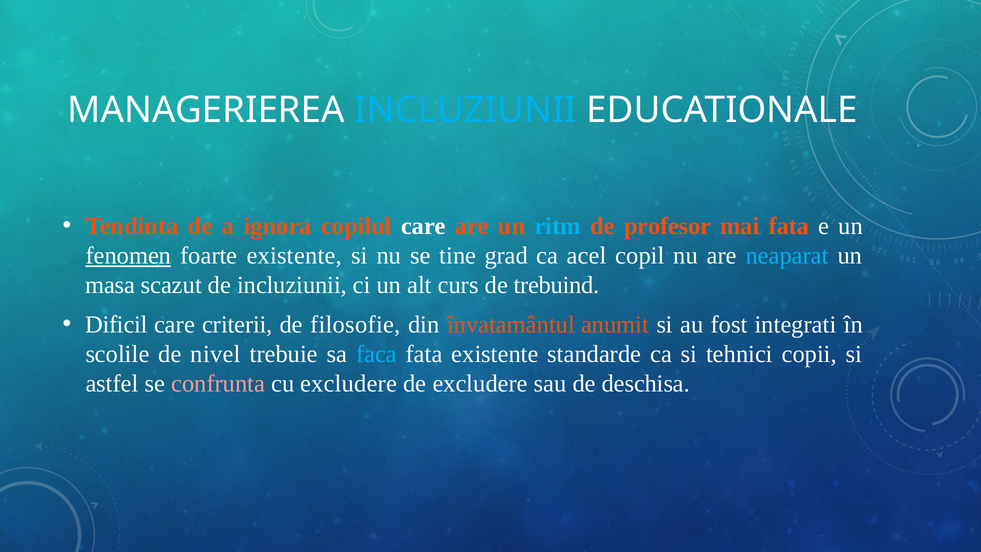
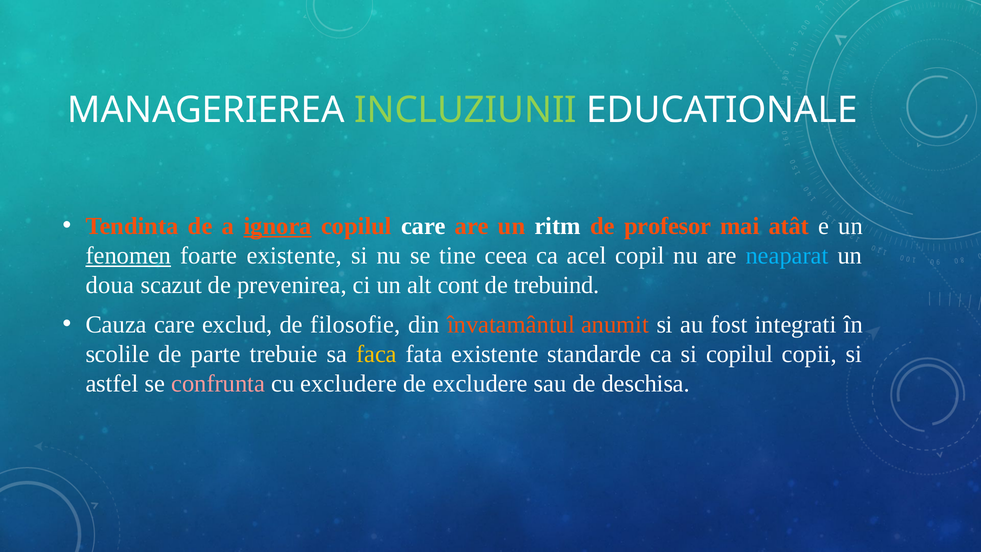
INCLUZIUNII at (466, 110) colour: light blue -> light green
ignora underline: none -> present
ritm colour: light blue -> white
mai fata: fata -> atât
grad: grad -> ceea
masa: masa -> doua
de incluziunii: incluziunii -> prevenirea
curs: curs -> cont
Dificil: Dificil -> Cauza
criterii: criterii -> exclud
nivel: nivel -> parte
faca colour: light blue -> yellow
si tehnici: tehnici -> copilul
